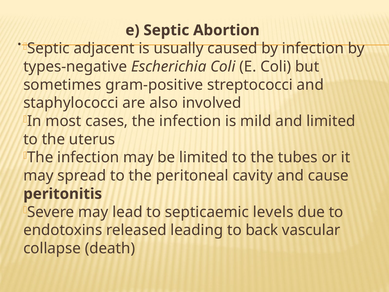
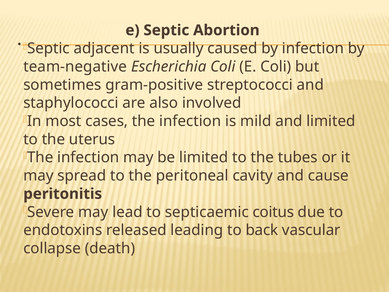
types-negative: types-negative -> team-negative
levels: levels -> coitus
